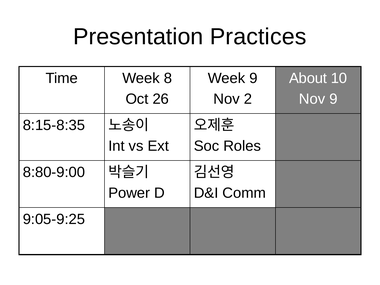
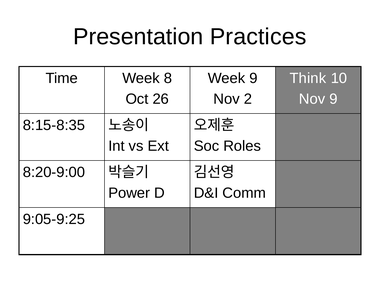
About: About -> Think
8:80-9:00: 8:80-9:00 -> 8:20-9:00
